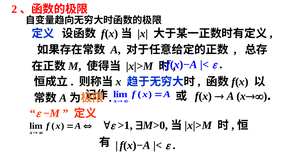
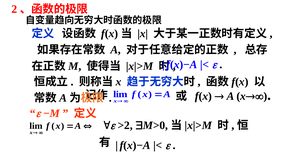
>1: >1 -> >2
